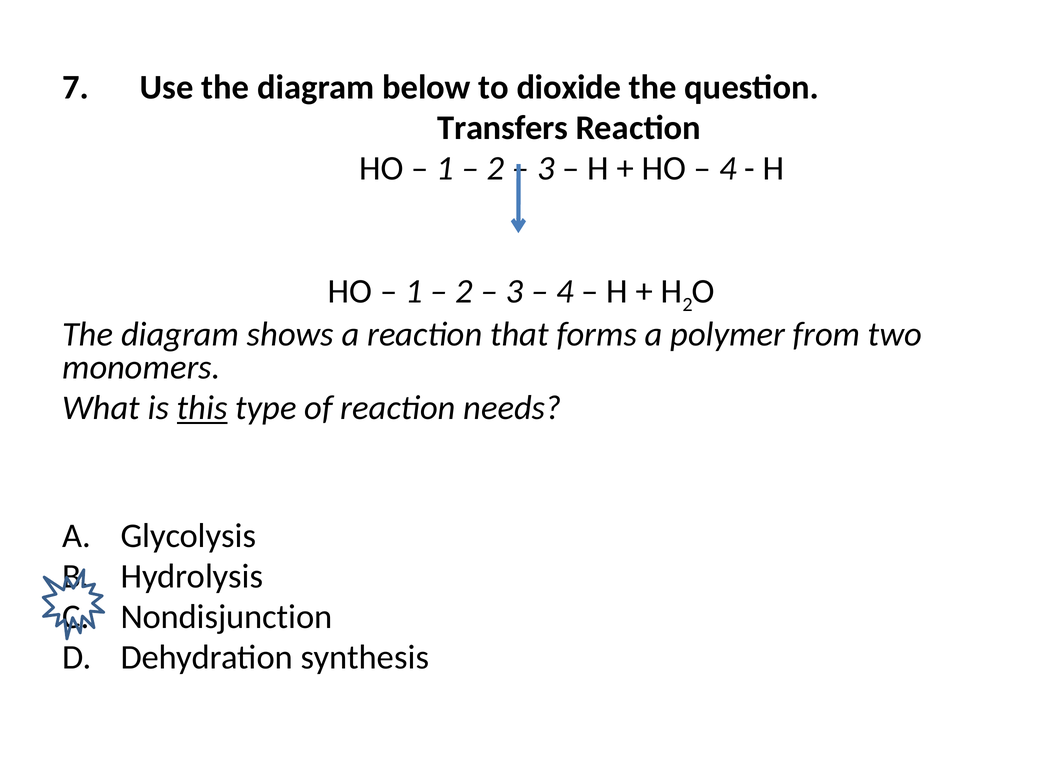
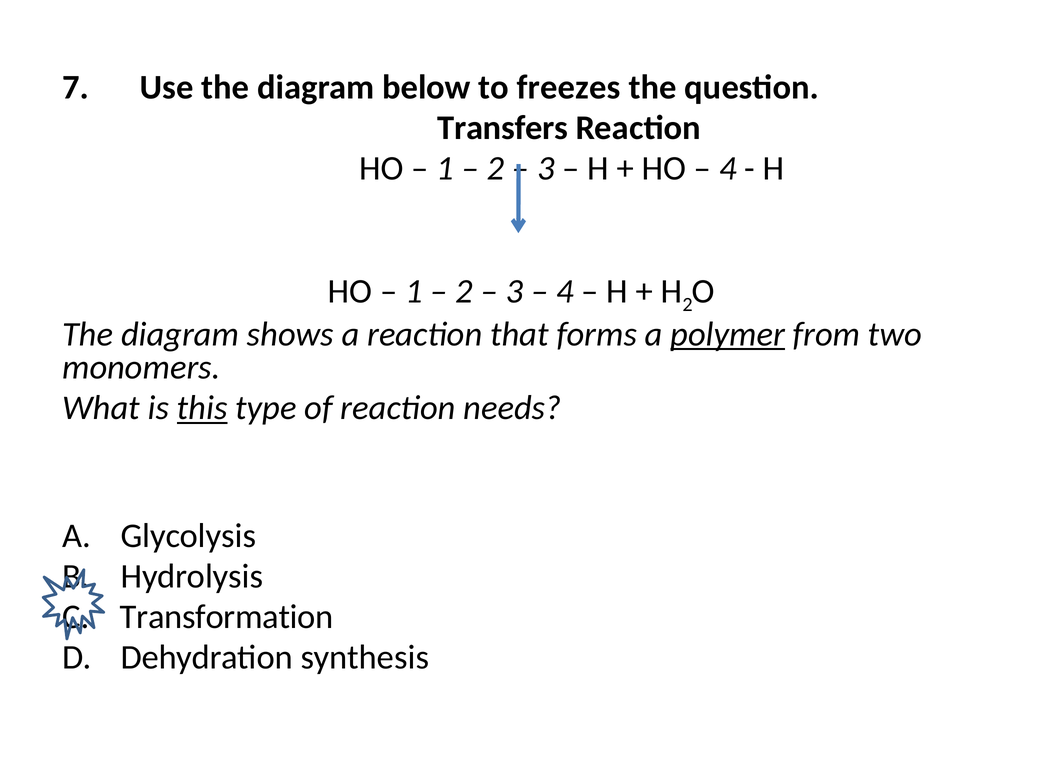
dioxide: dioxide -> freezes
polymer underline: none -> present
Nondisjunction: Nondisjunction -> Transformation
